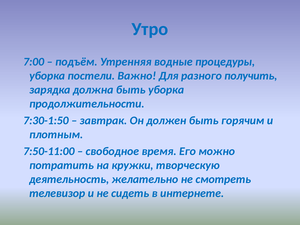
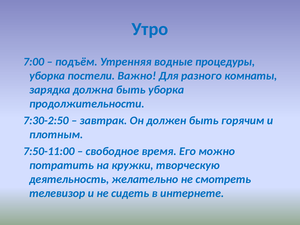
получить: получить -> комнаты
7:30-1:50: 7:30-1:50 -> 7:30-2:50
